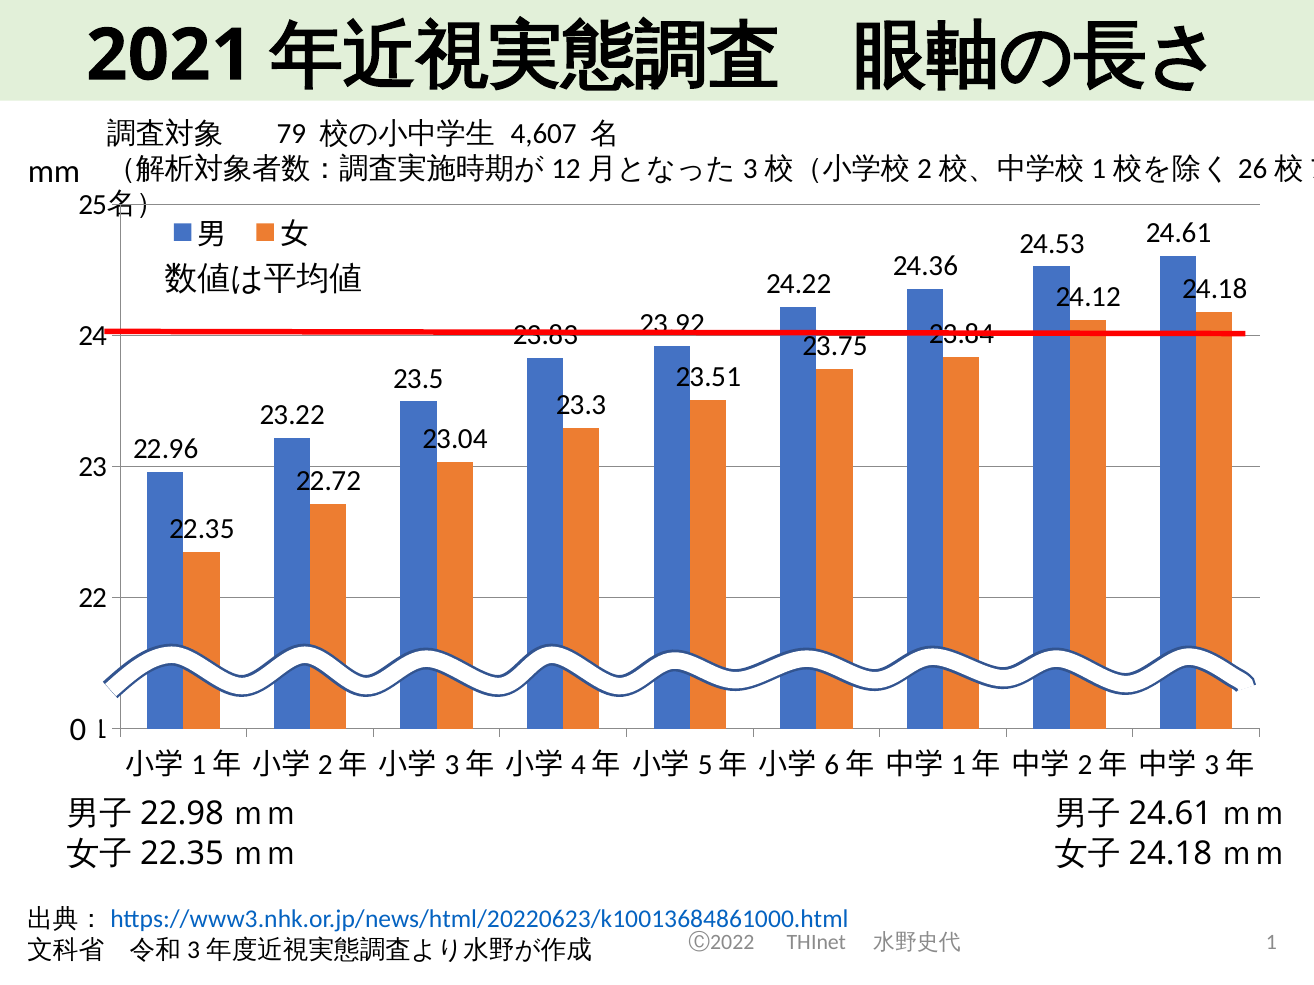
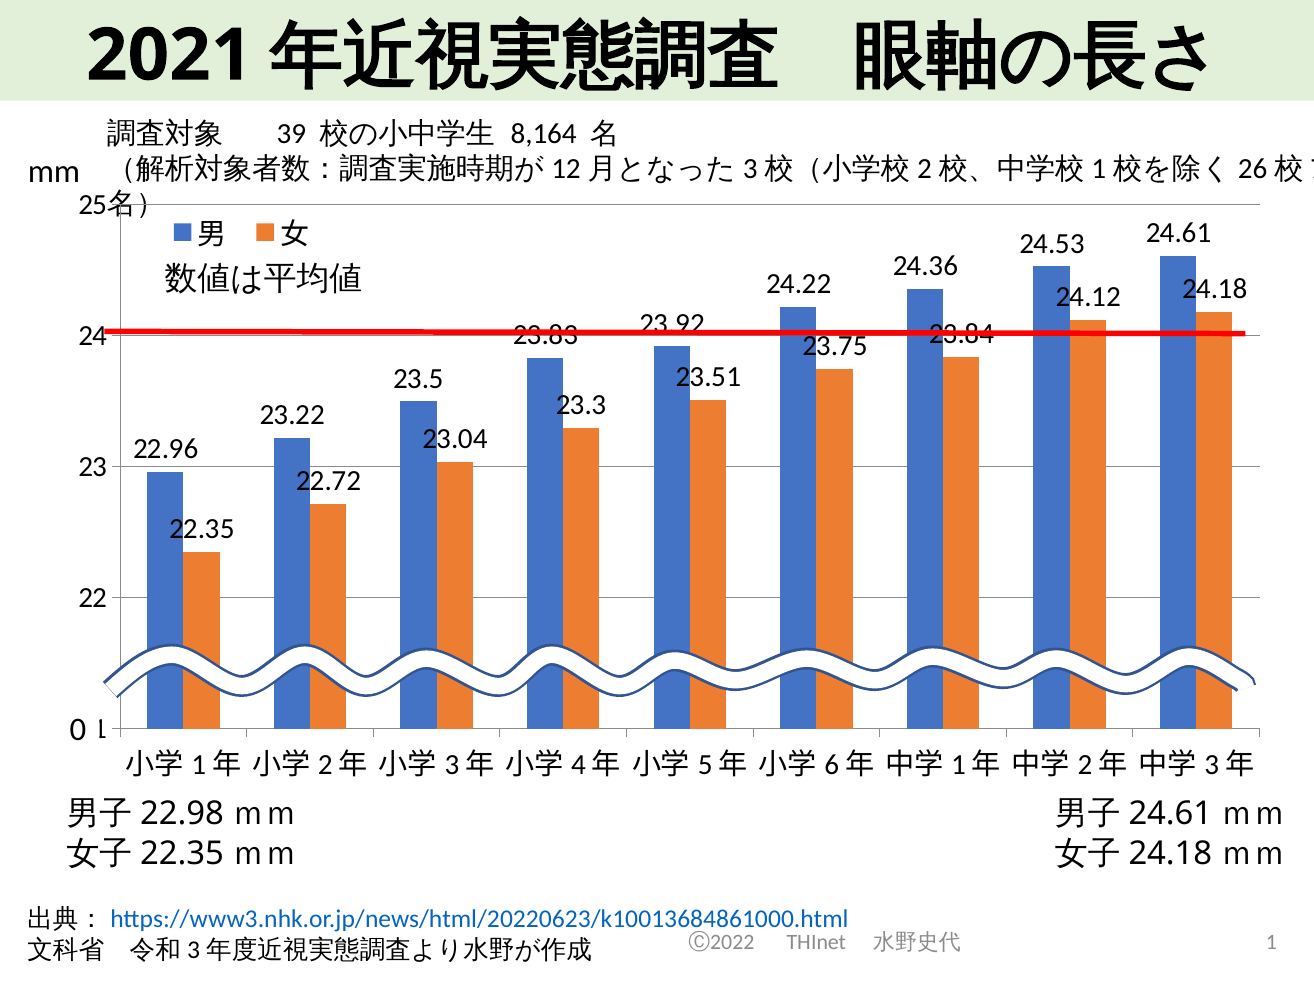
79: 79 -> 39
4,607: 4,607 -> 8,164
